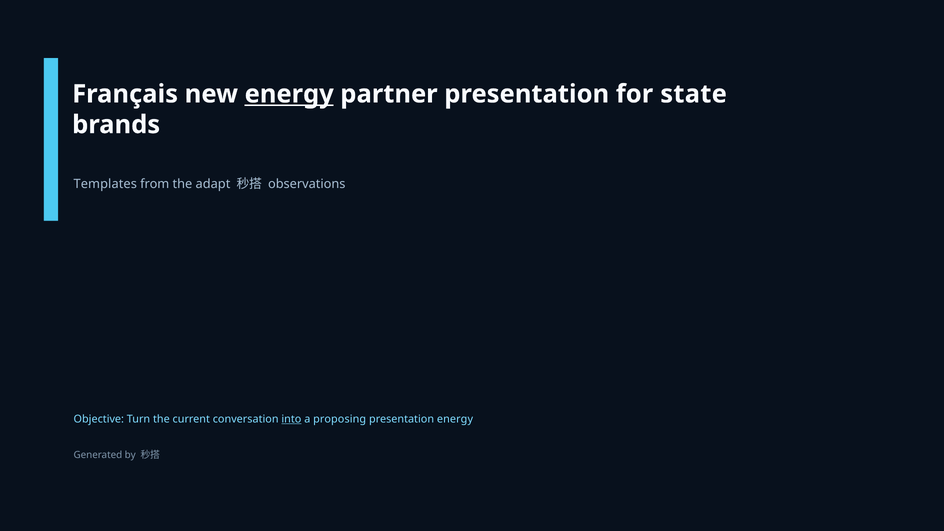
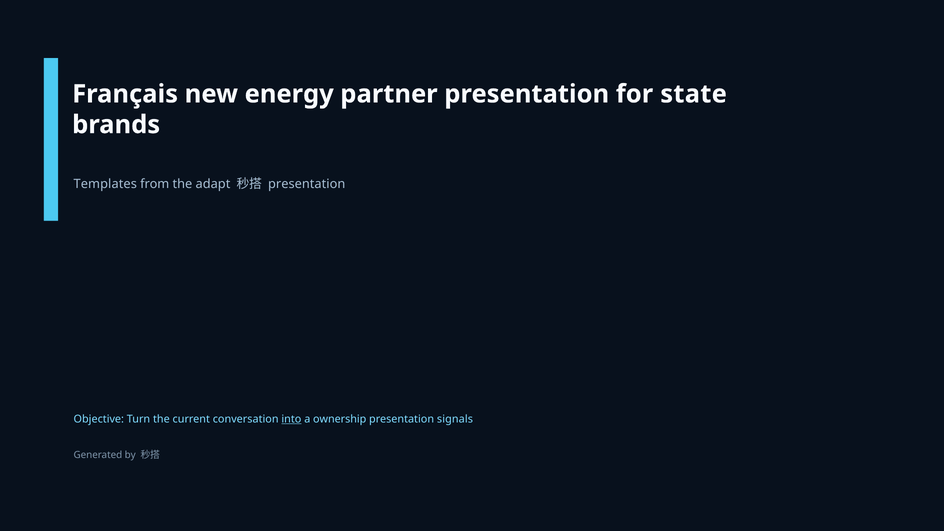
energy at (289, 94) underline: present -> none
observations at (307, 184): observations -> presentation
proposing: proposing -> ownership
presentation energy: energy -> signals
